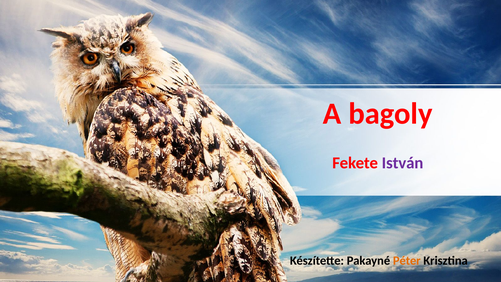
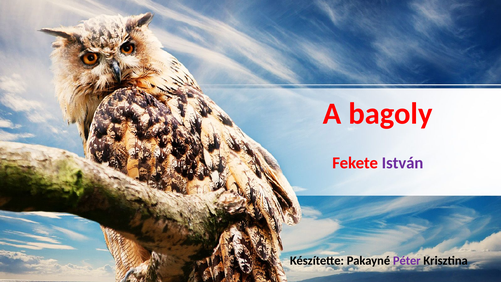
Péter colour: orange -> purple
